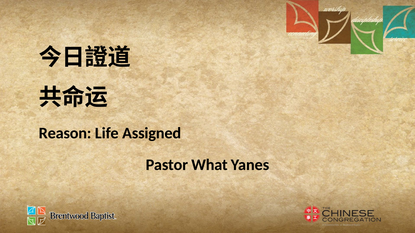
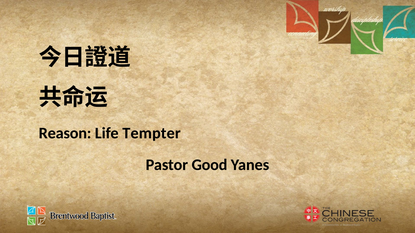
Assigned: Assigned -> Tempter
What: What -> Good
